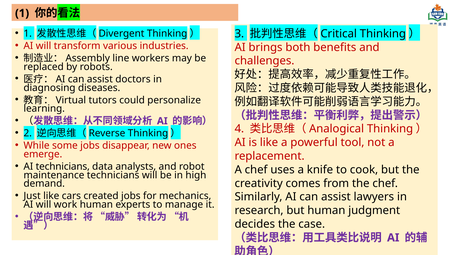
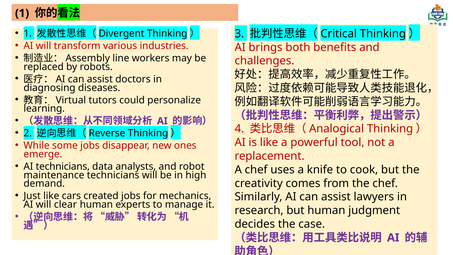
work: work -> clear
